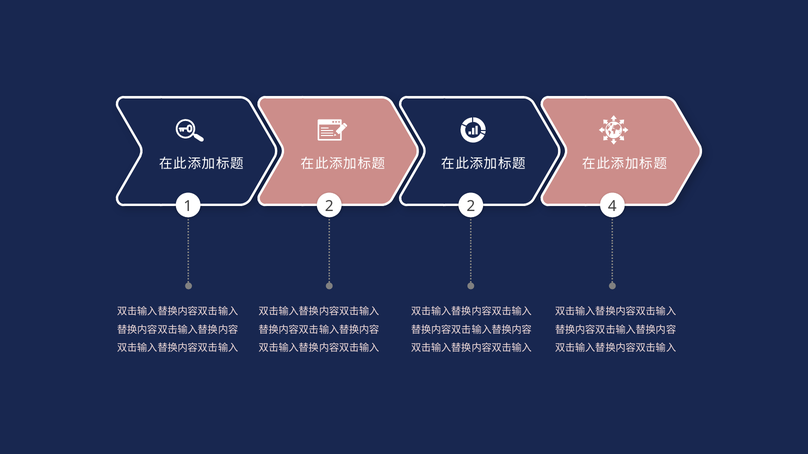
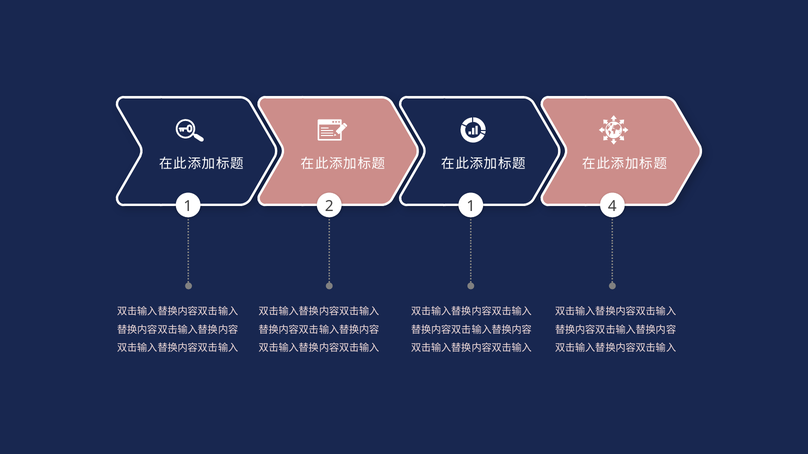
2 2: 2 -> 1
